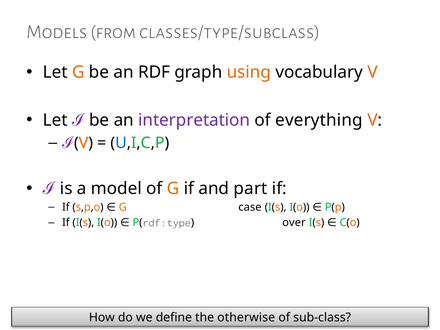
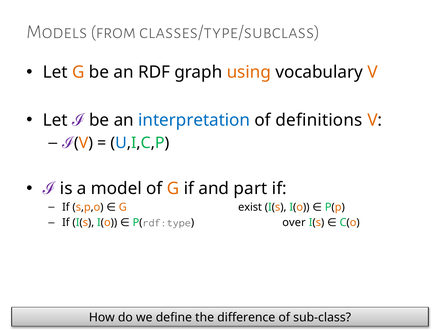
interpretation colour: purple -> blue
everything: everything -> definitions
case: case -> exist
otherwise: otherwise -> difference
